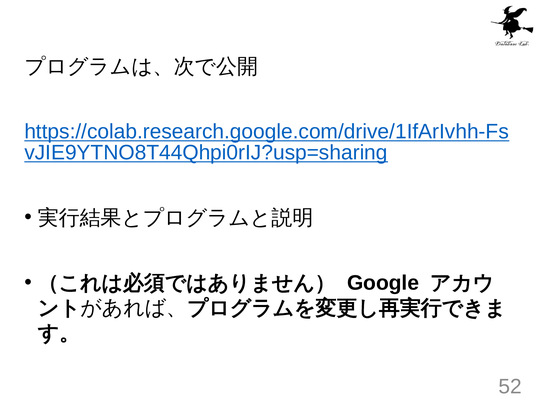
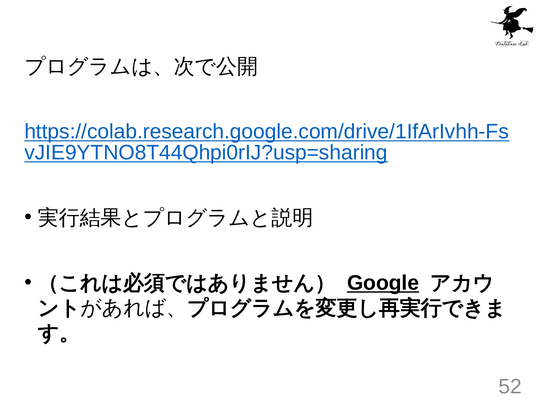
Google underline: none -> present
